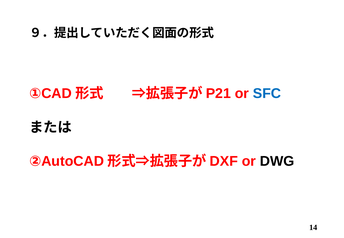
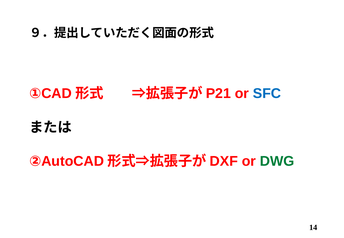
DWG colour: black -> green
